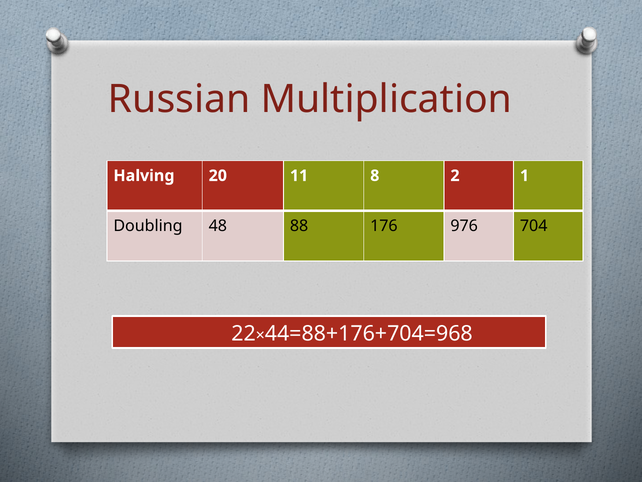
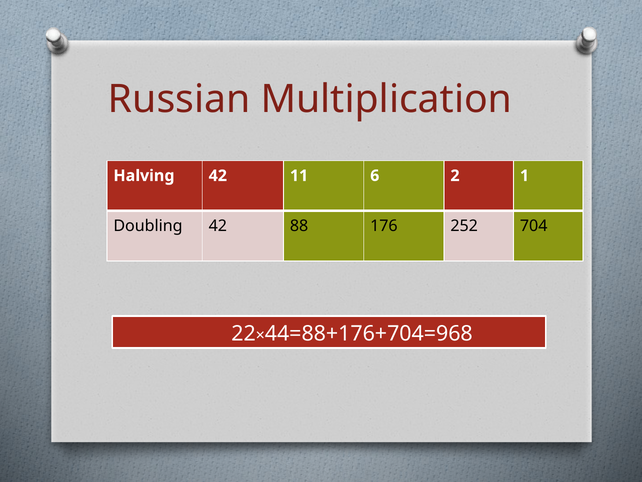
Halving 20: 20 -> 42
8: 8 -> 6
Doubling 48: 48 -> 42
976: 976 -> 252
